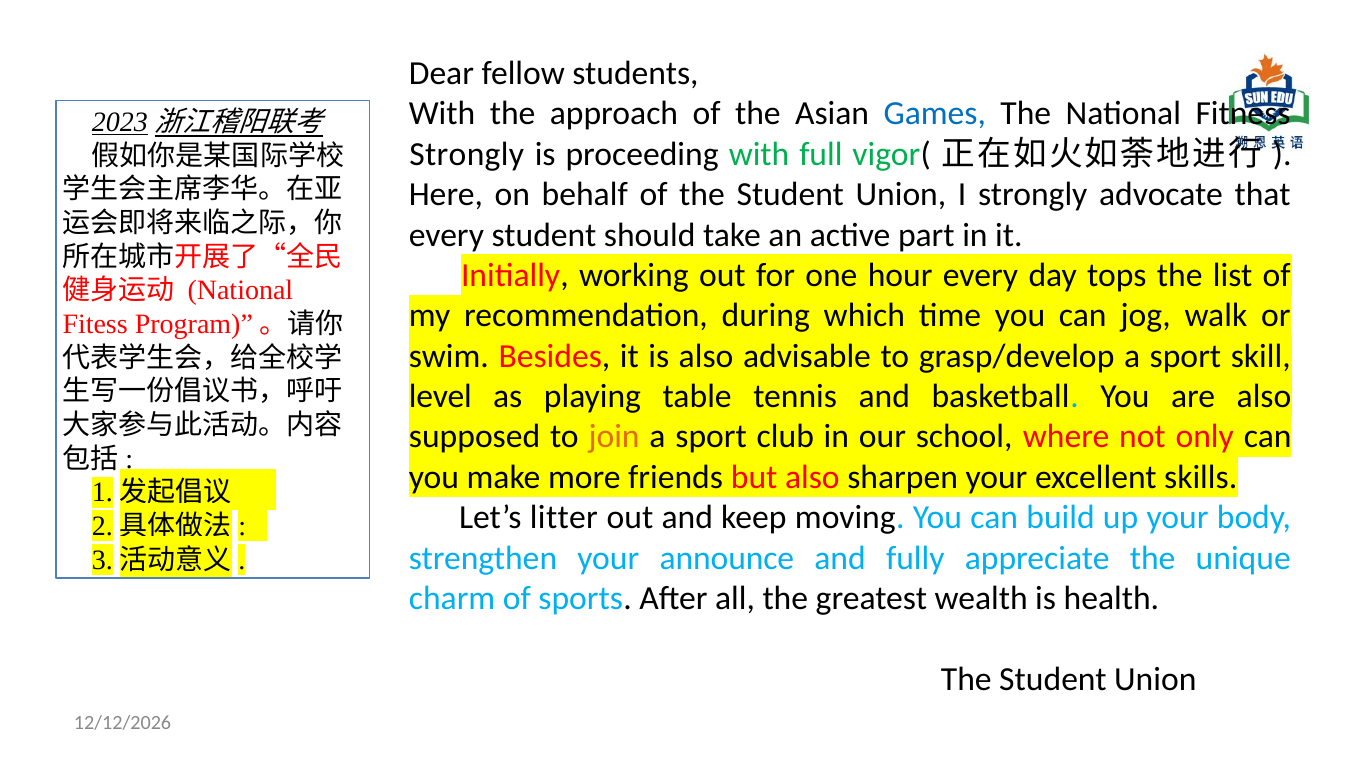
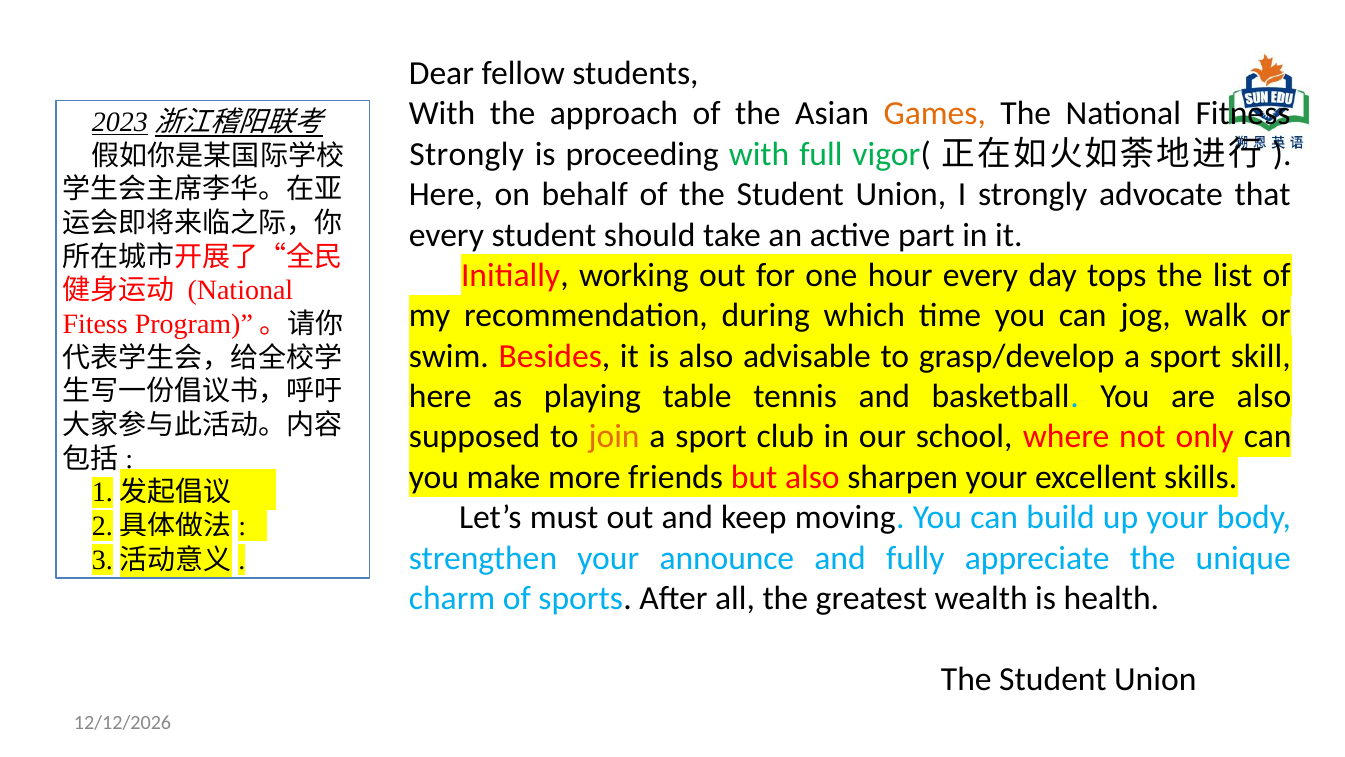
Games colour: blue -> orange
level at (440, 396): level -> here
litter: litter -> must
